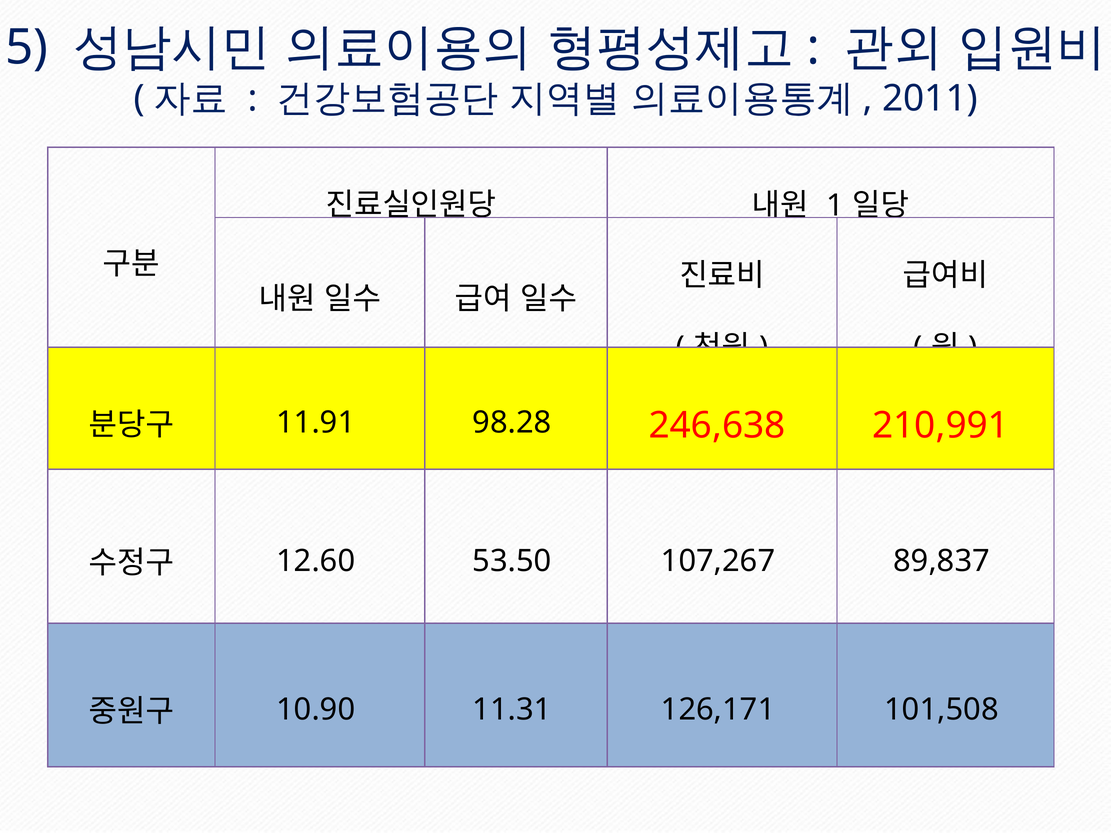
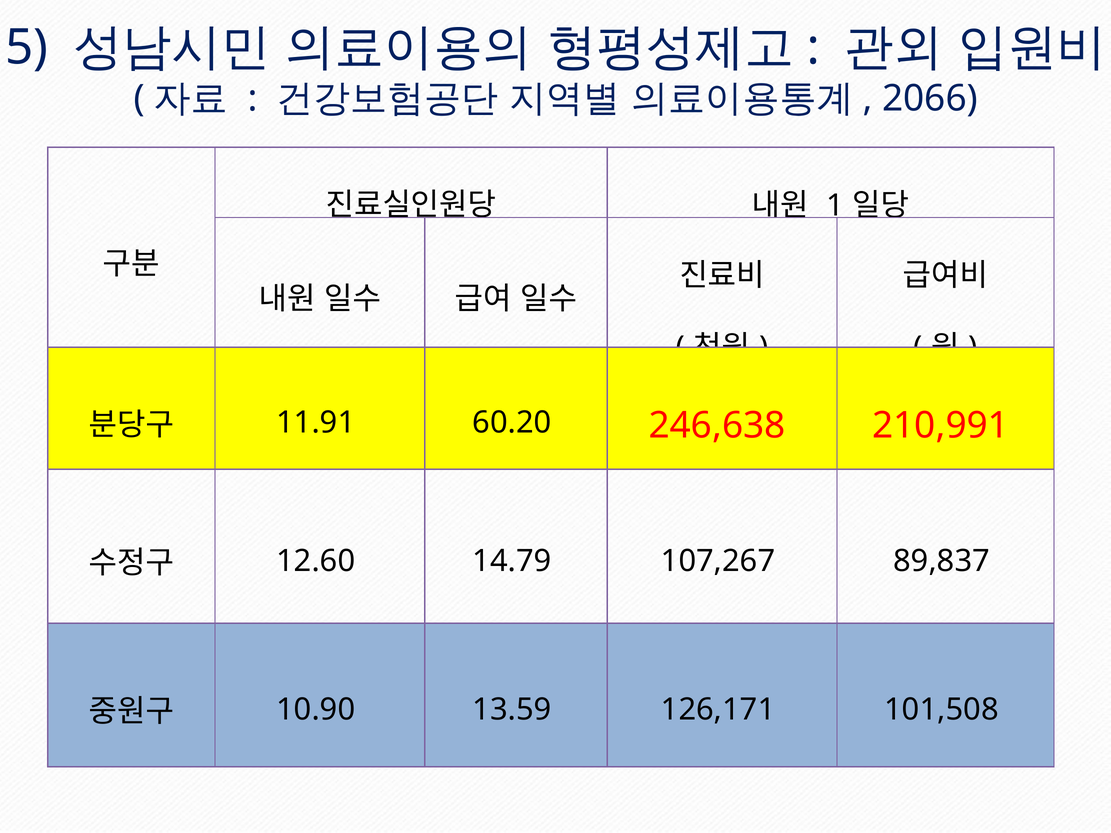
2011: 2011 -> 2066
98.28: 98.28 -> 60.20
53.50: 53.50 -> 14.79
11.31: 11.31 -> 13.59
